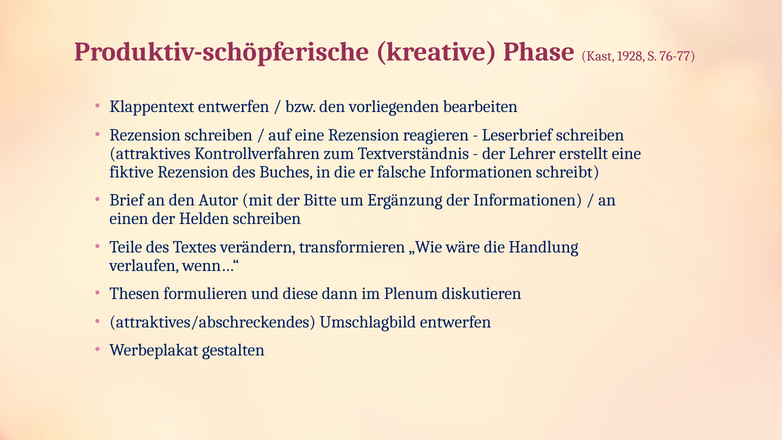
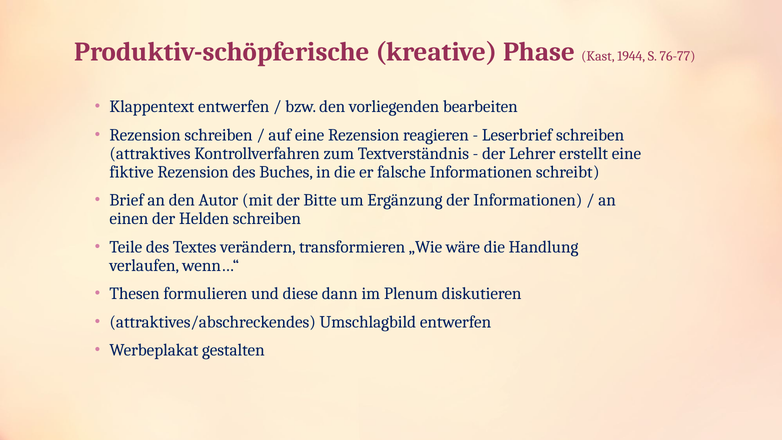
1928: 1928 -> 1944
